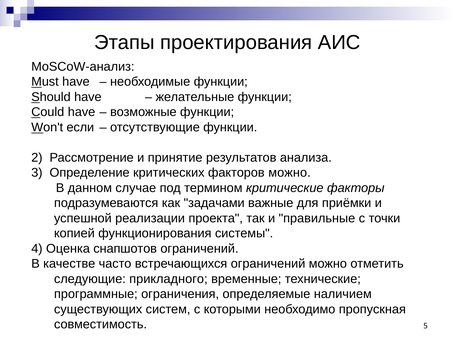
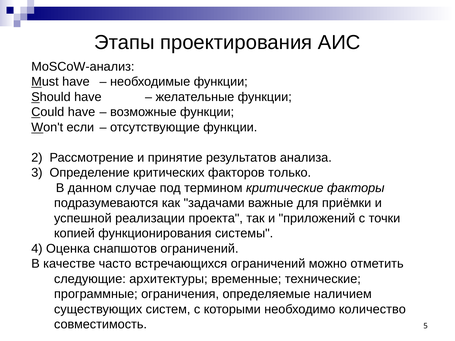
факторов можно: можно -> только
правильные: правильные -> приложений
прикладного: прикладного -> архитектуры
пропускная: пропускная -> количество
